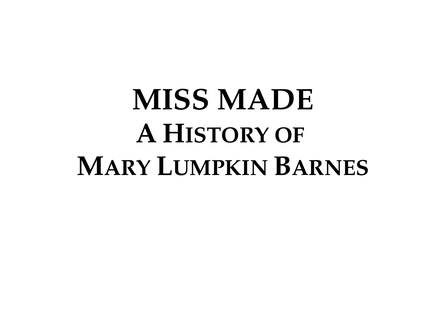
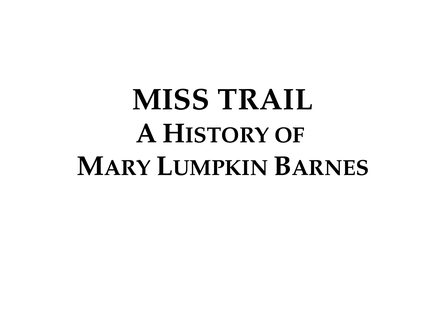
MADE: MADE -> TRAIL
